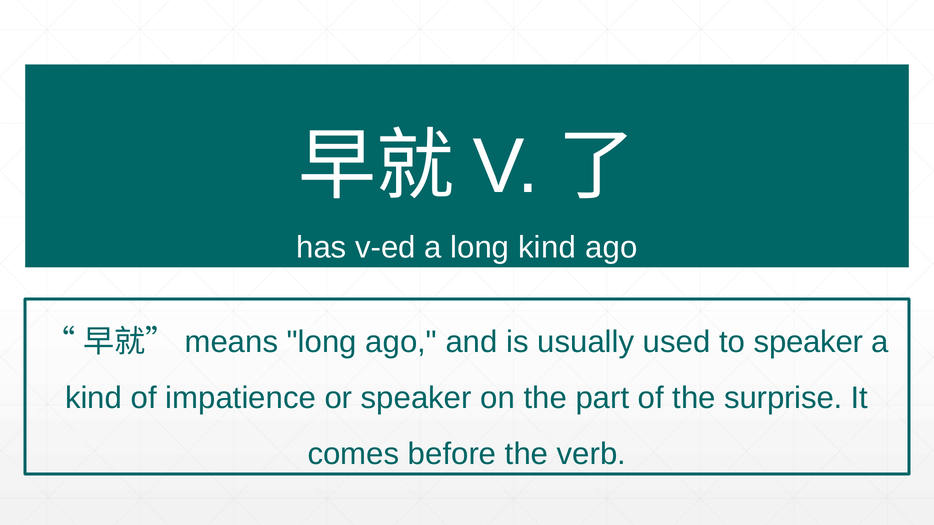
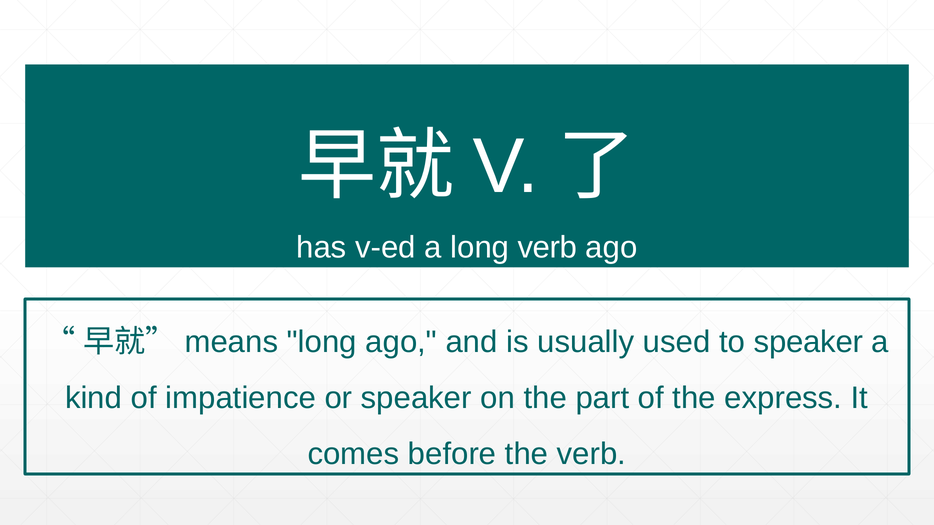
long kind: kind -> verb
surprise: surprise -> express
